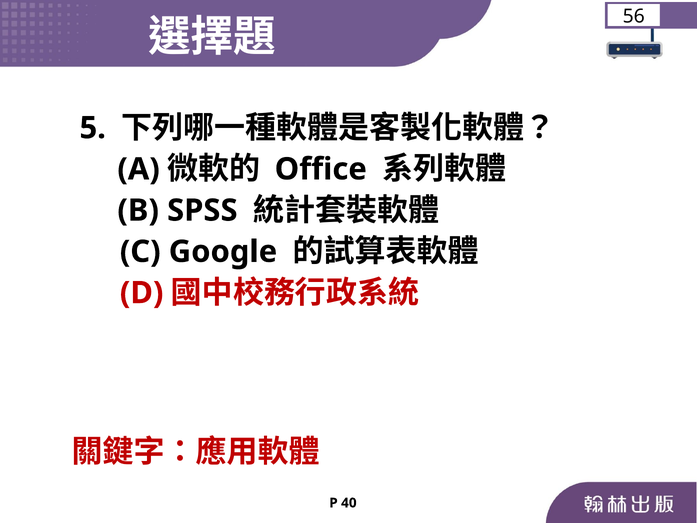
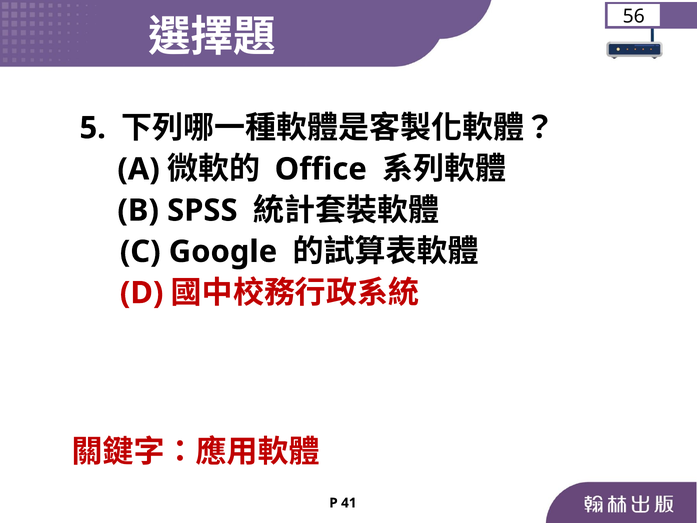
40: 40 -> 41
